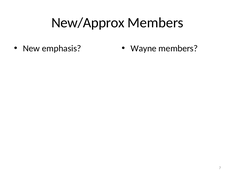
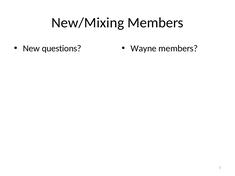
New/Approx: New/Approx -> New/Mixing
emphasis: emphasis -> questions
